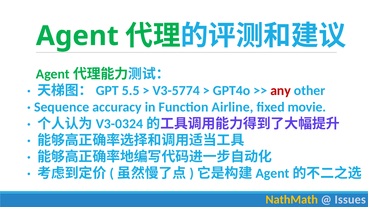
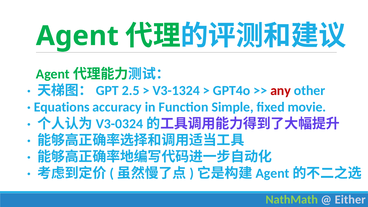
5.5: 5.5 -> 2.5
V3-5774: V3-5774 -> V3-1324
Sequence: Sequence -> Equations
Airline: Airline -> Simple
NathMath colour: yellow -> light green
Issues: Issues -> Either
